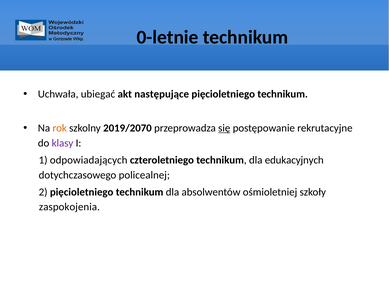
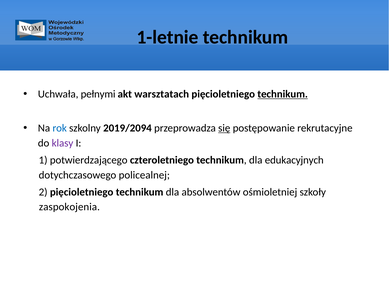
0-letnie: 0-letnie -> 1-letnie
ubiegać: ubiegać -> pełnymi
następujące: następujące -> warsztatach
technikum at (283, 94) underline: none -> present
rok colour: orange -> blue
2019/2070: 2019/2070 -> 2019/2094
odpowiadających: odpowiadających -> potwierdzającego
